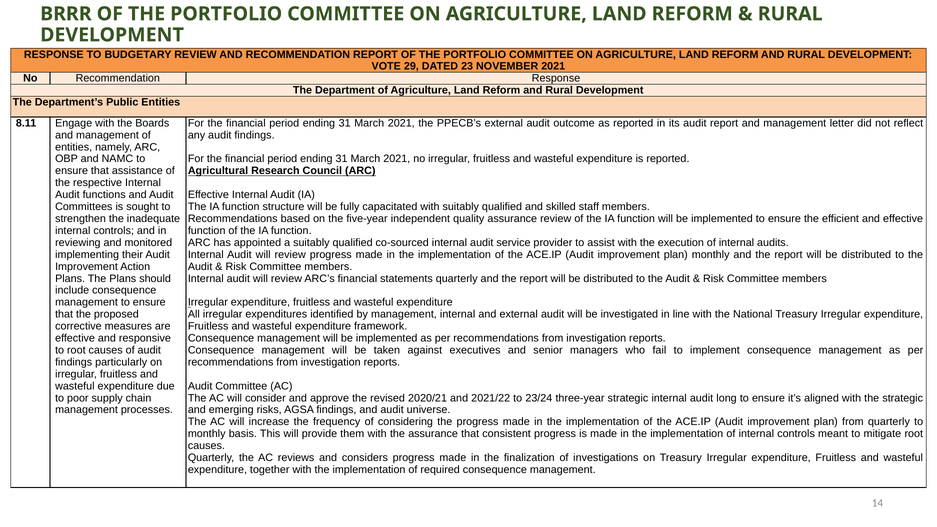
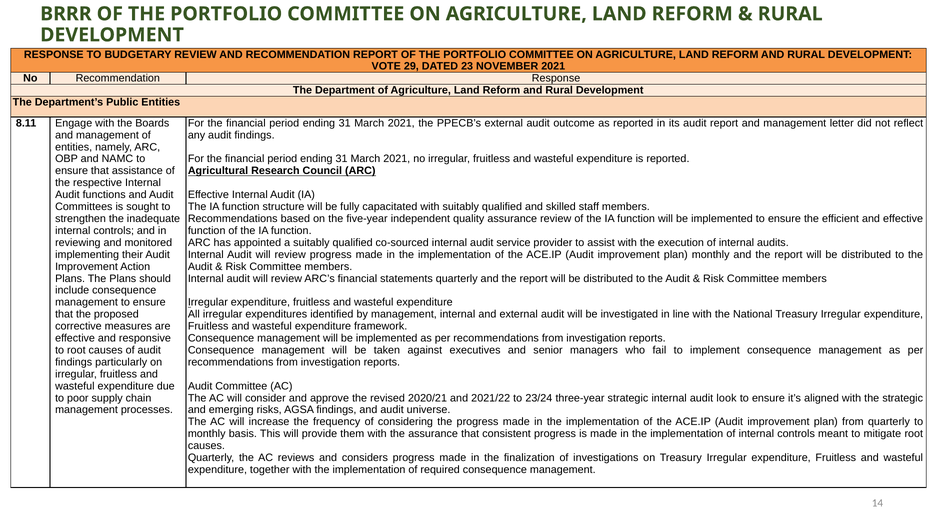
long: long -> look
